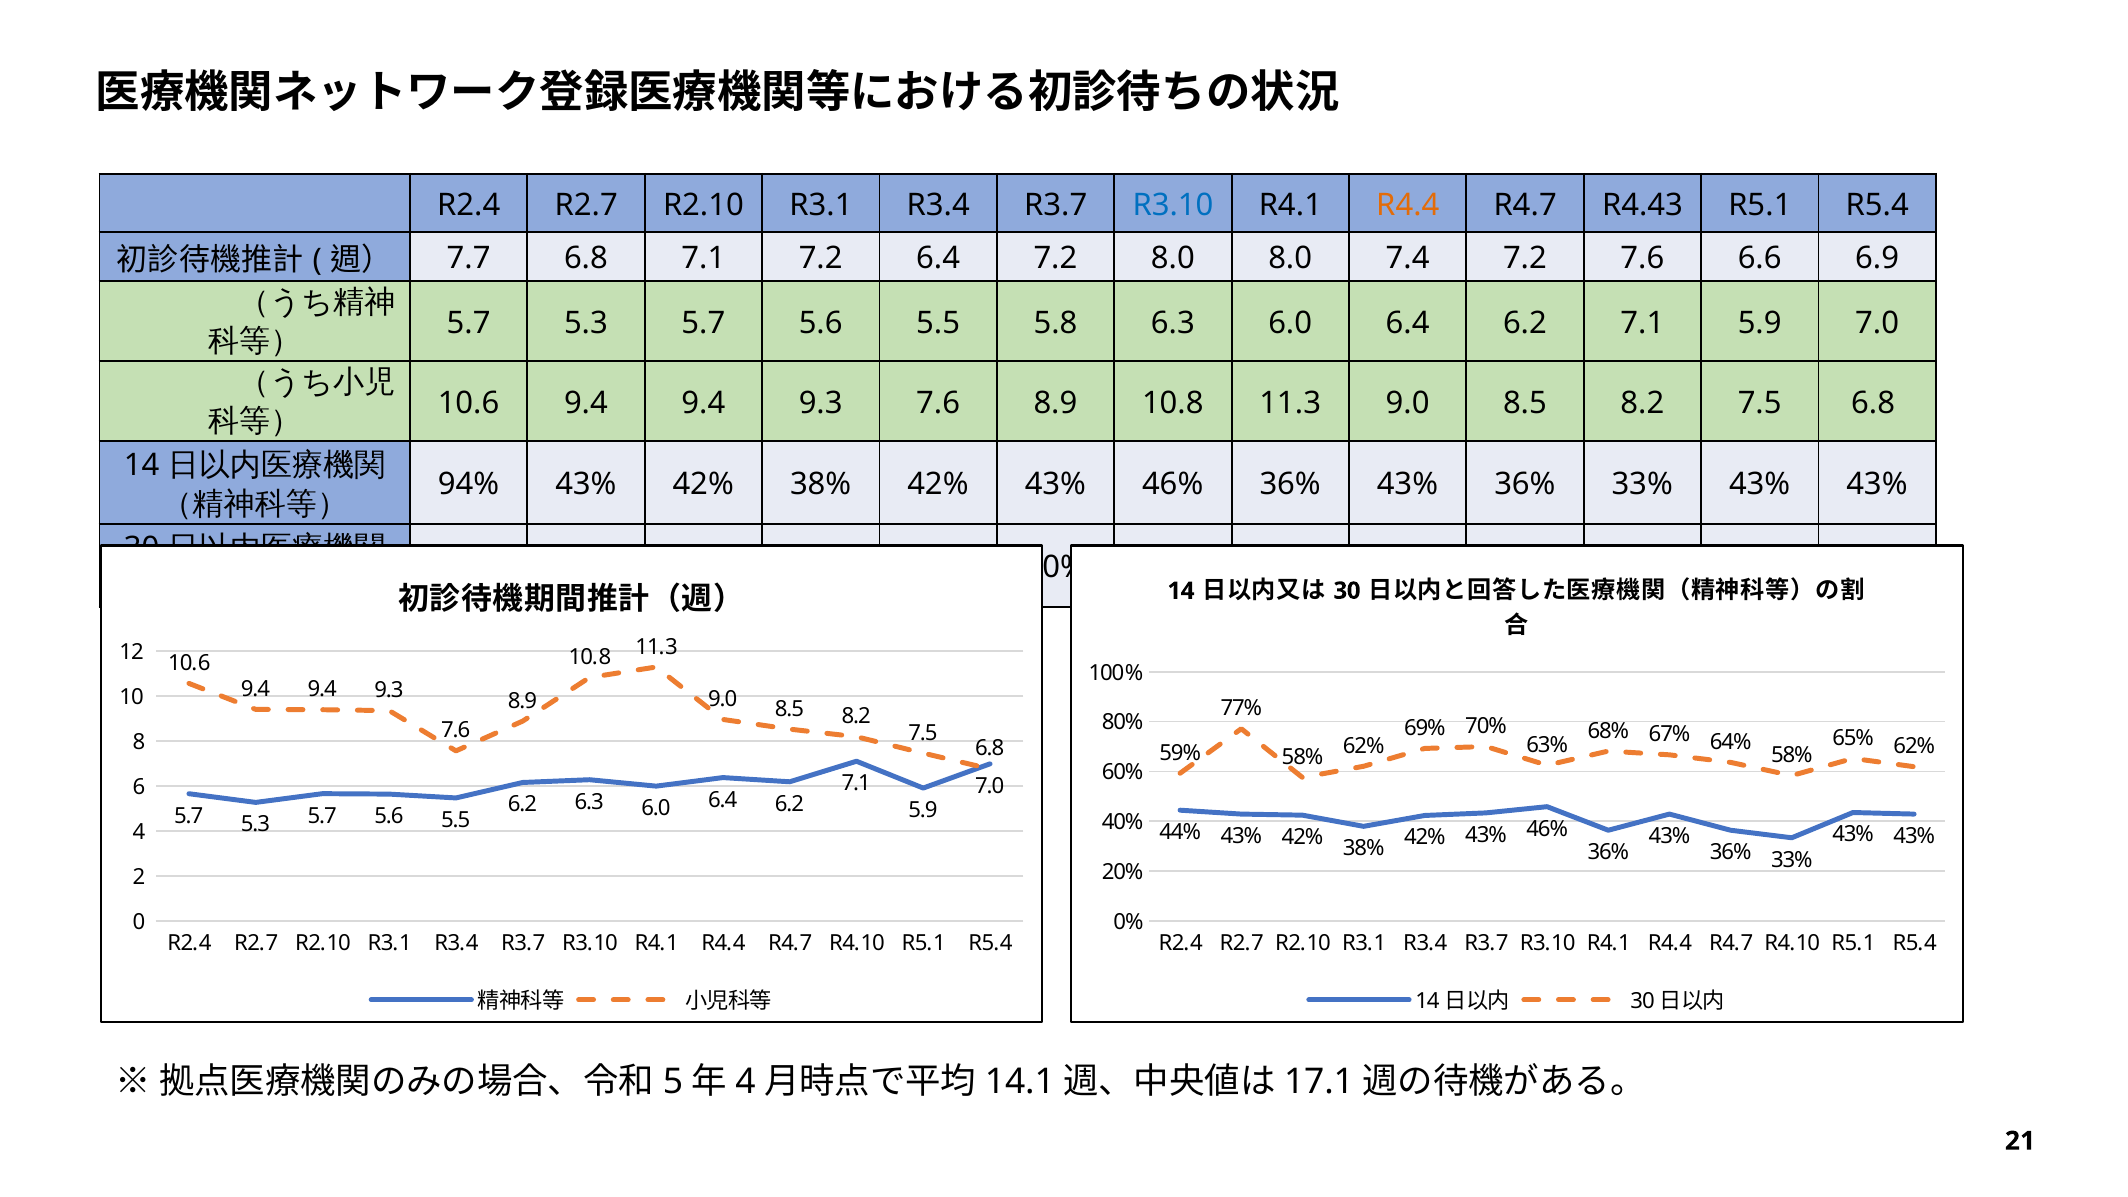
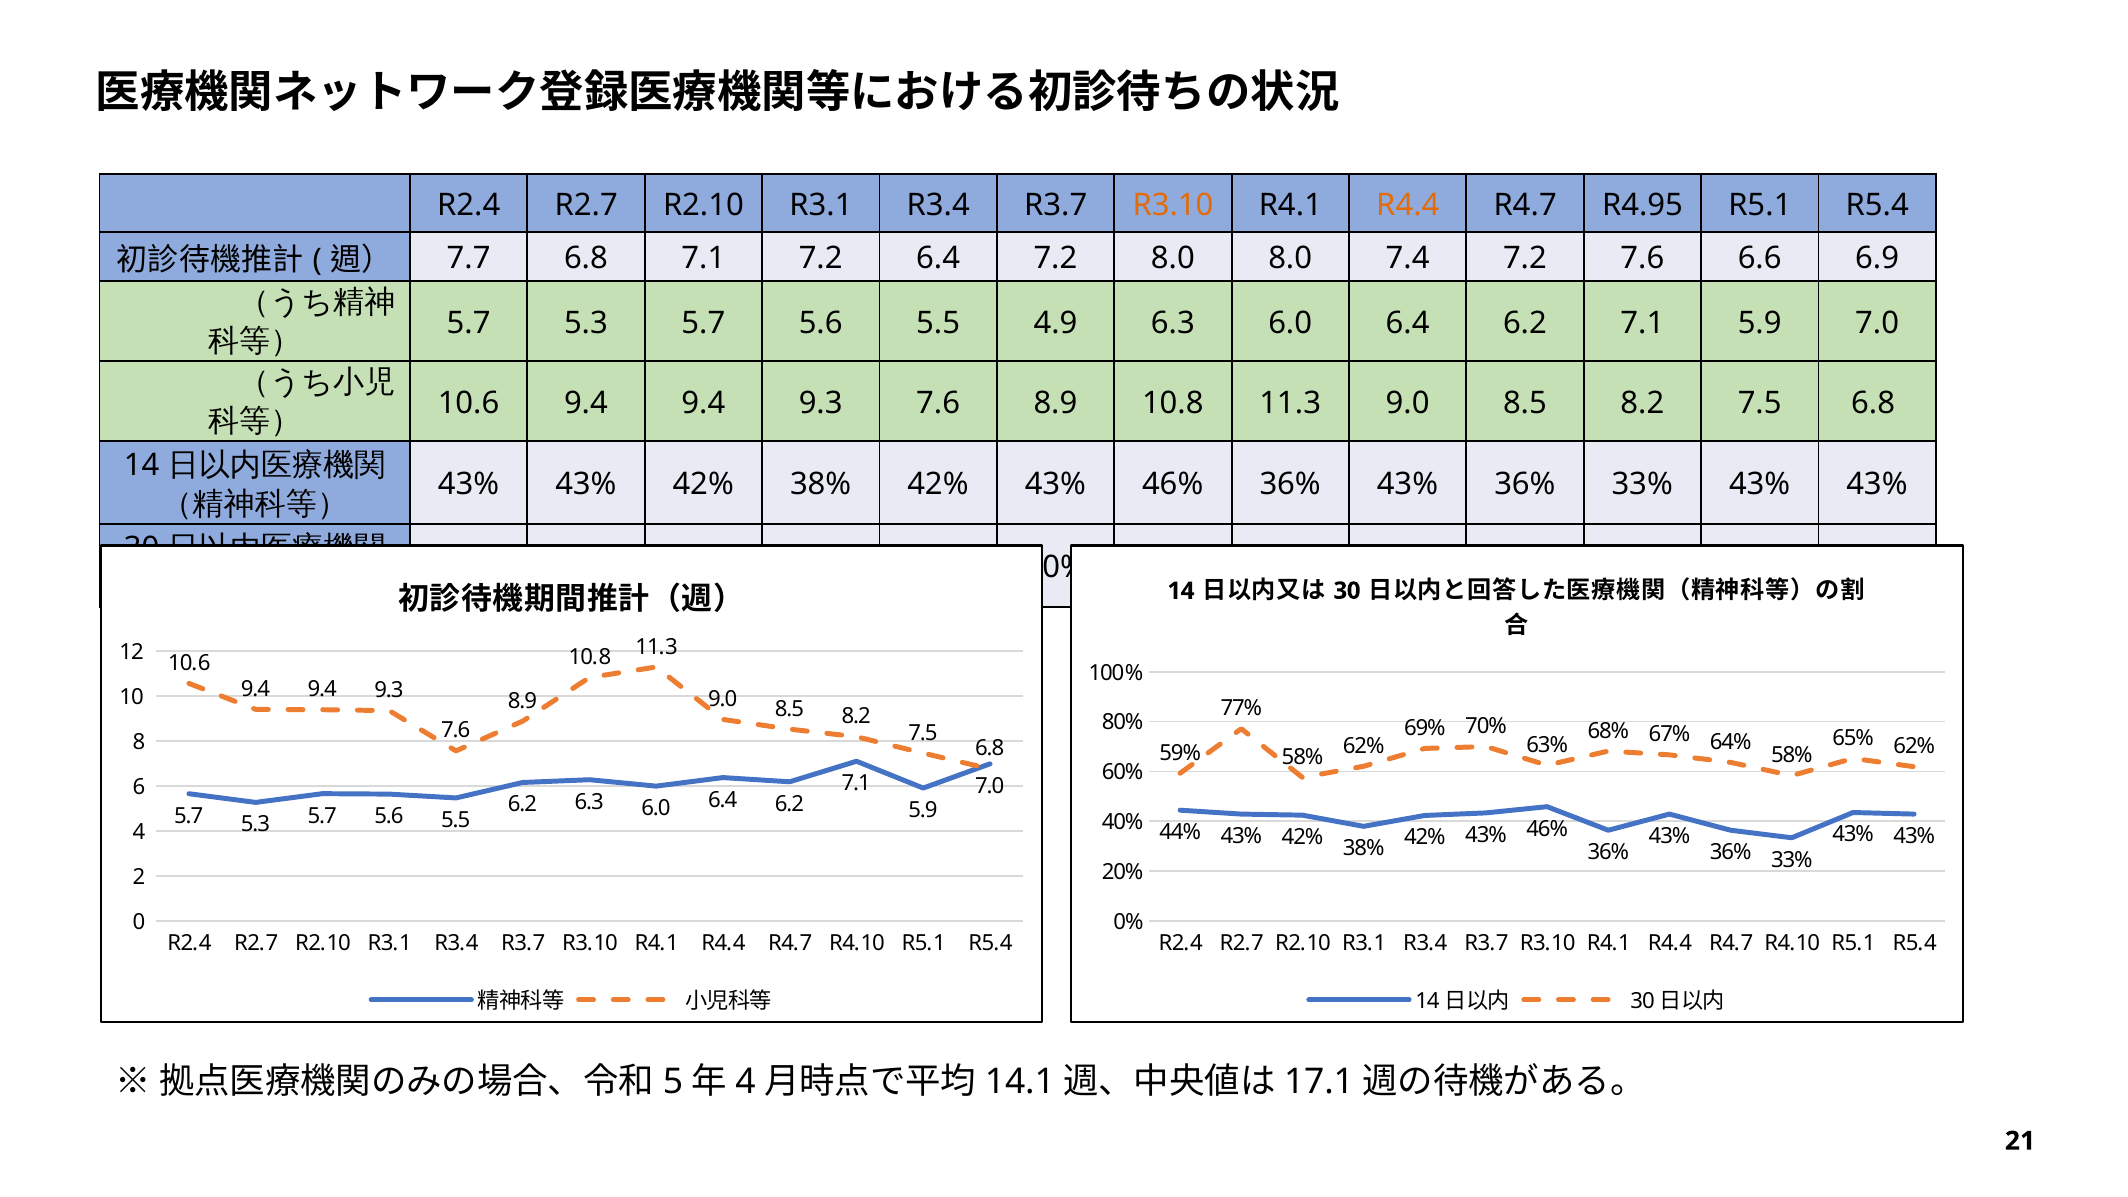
R3.10 at (1173, 205) colour: blue -> orange
R4.43: R4.43 -> R4.95
5.8: 5.8 -> 4.9
94% at (469, 484): 94% -> 43%
